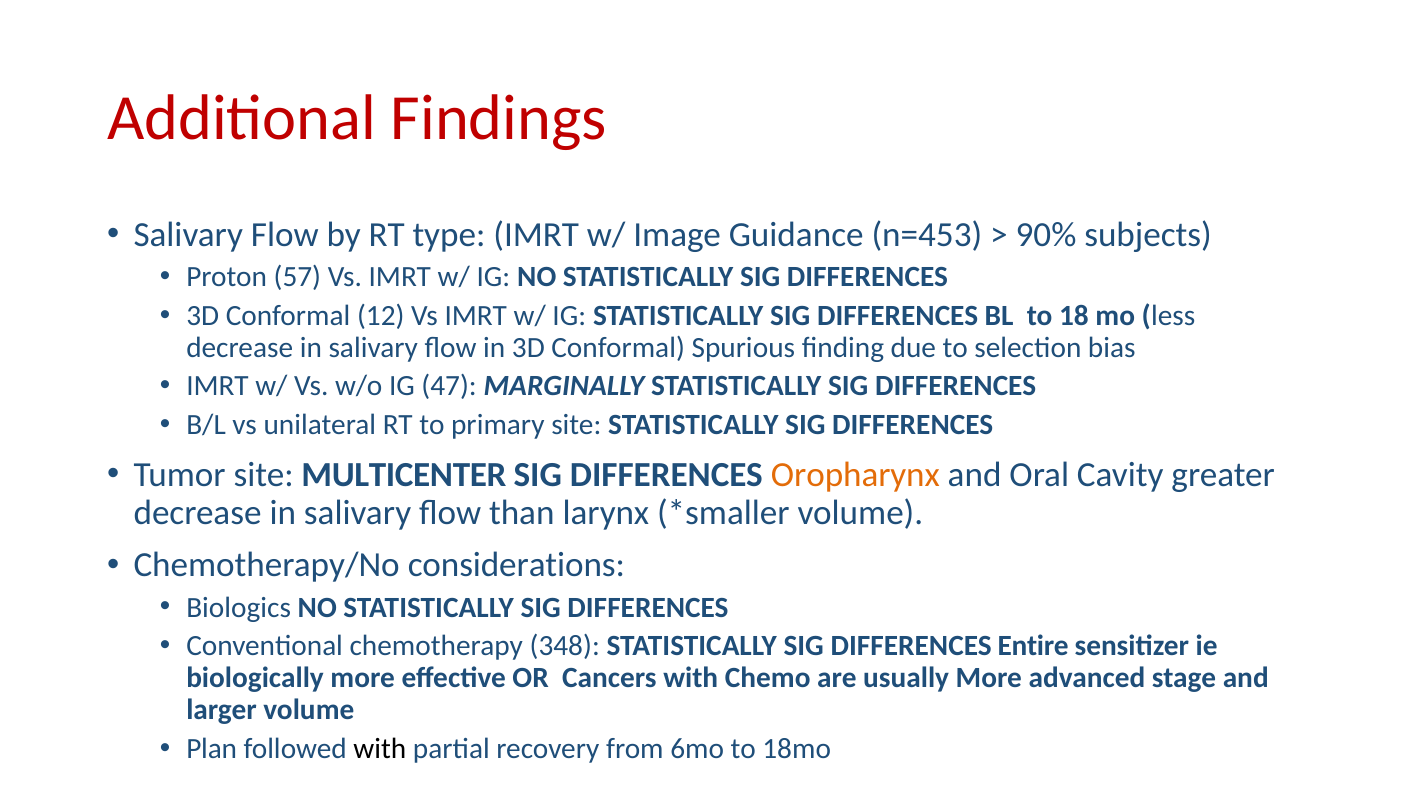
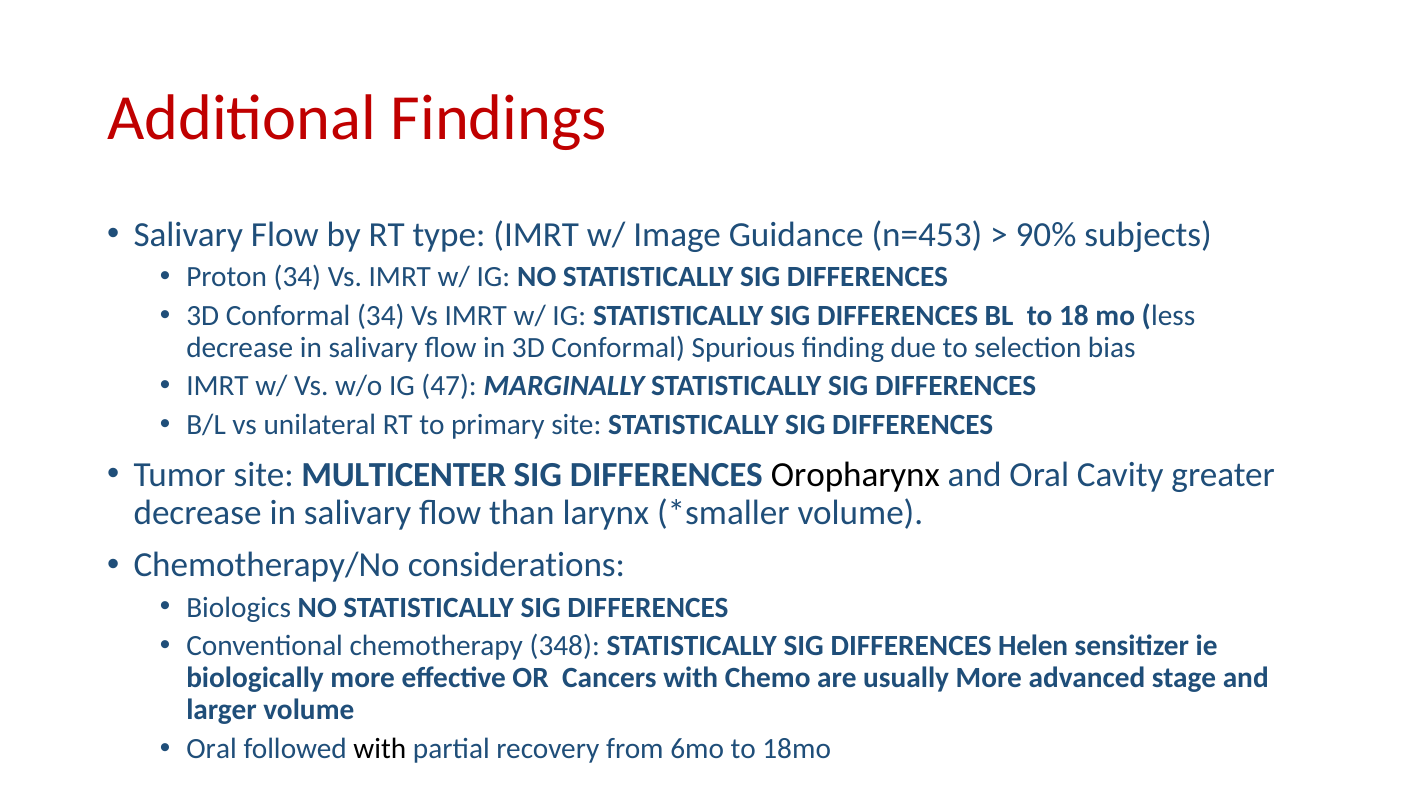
Proton 57: 57 -> 34
Conformal 12: 12 -> 34
Oropharynx colour: orange -> black
Entire: Entire -> Helen
Plan at (212, 748): Plan -> Oral
